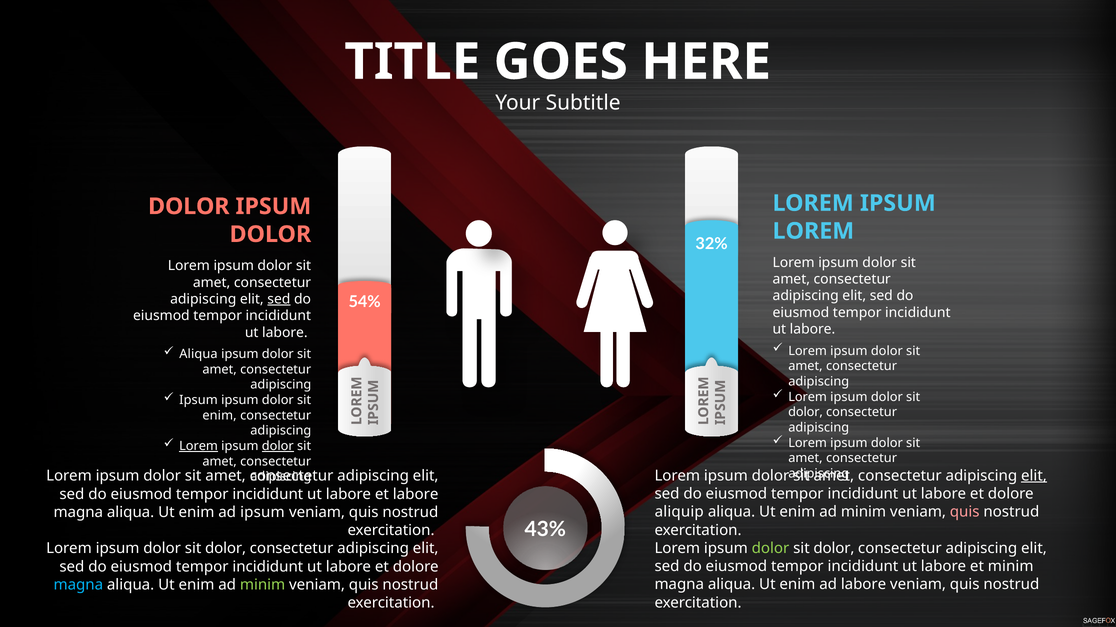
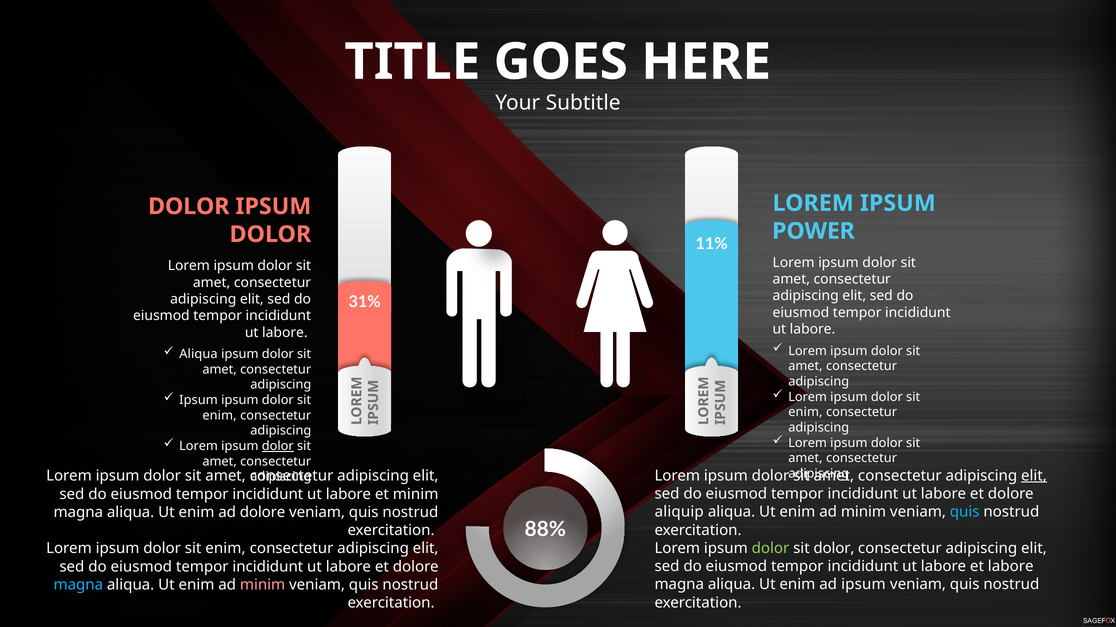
LOREM at (813, 231): LOREM -> POWER
32%: 32% -> 11%
sed at (279, 299) underline: present -> none
54%: 54% -> 31%
dolor at (806, 413): dolor -> enim
Lorem at (199, 447) underline: present -> none
et labore: labore -> minim
quis at (965, 512) colour: pink -> light blue
ad ipsum: ipsum -> dolore
43%: 43% -> 88%
dolor at (226, 549): dolor -> enim
et minim: minim -> labore
ad labore: labore -> ipsum
minim at (263, 585) colour: light green -> pink
